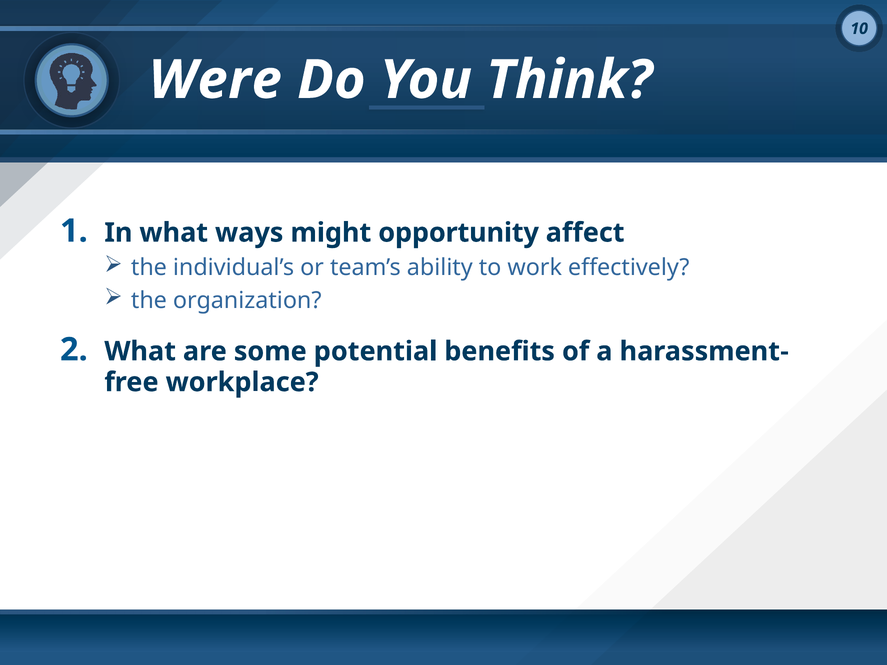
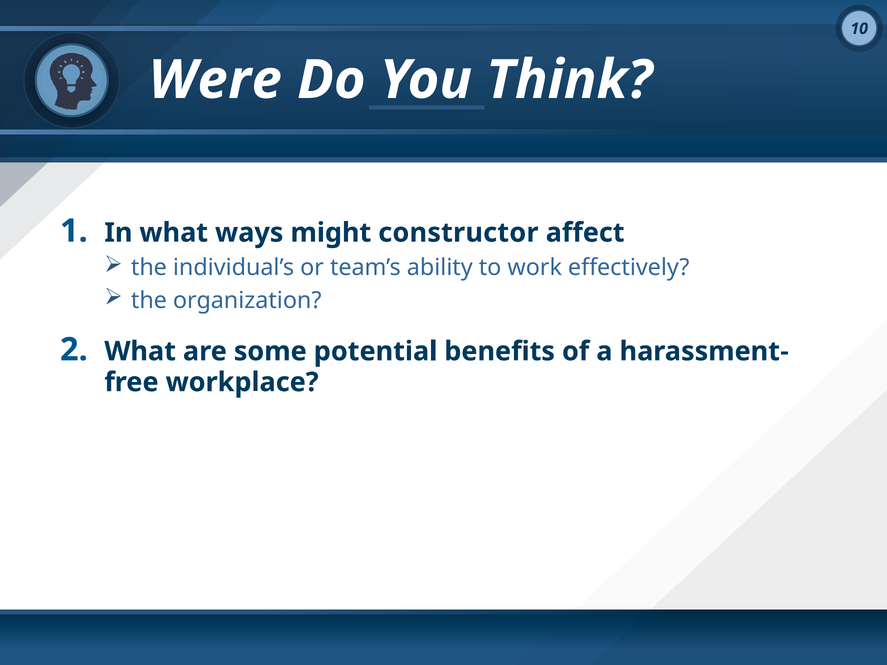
opportunity: opportunity -> constructor
